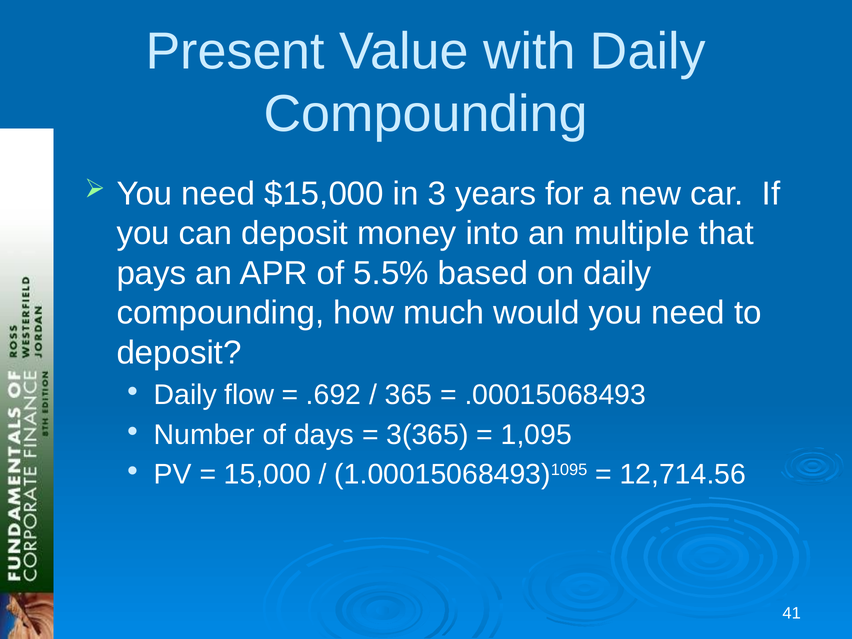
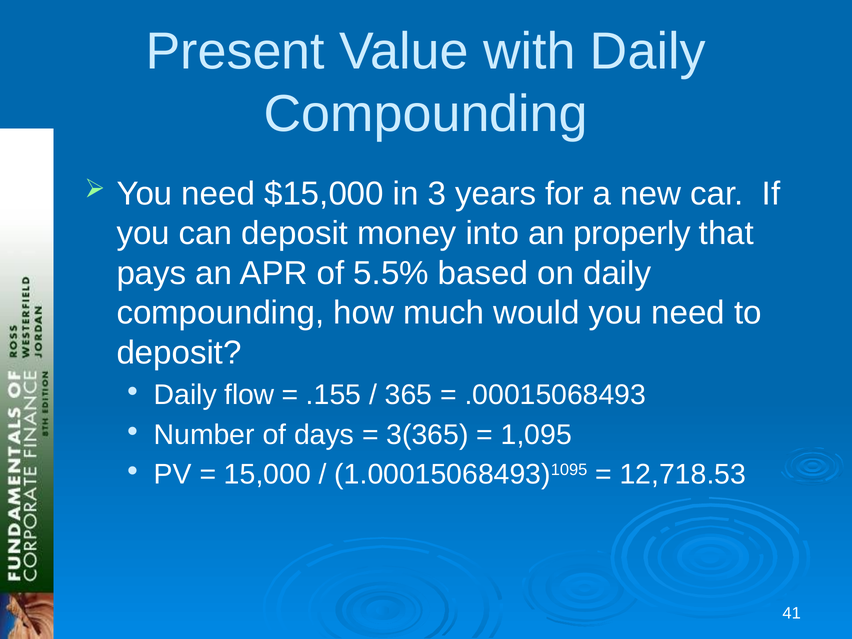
multiple: multiple -> properly
.692: .692 -> .155
12,714.56: 12,714.56 -> 12,718.53
